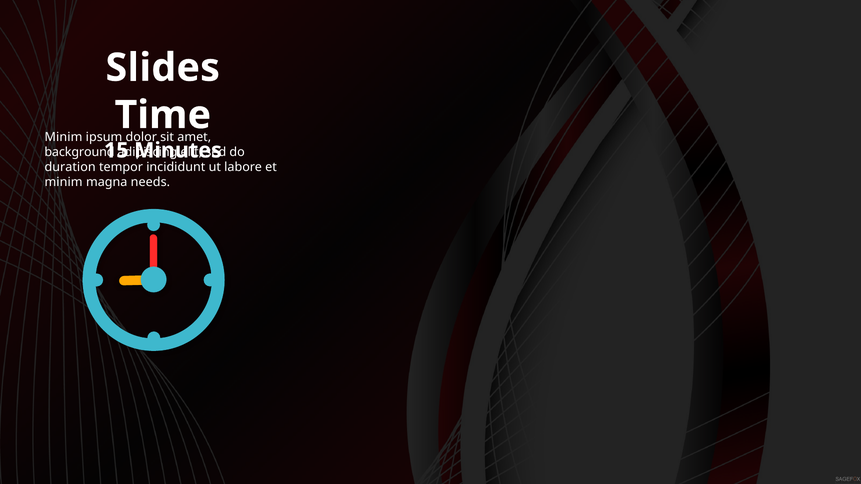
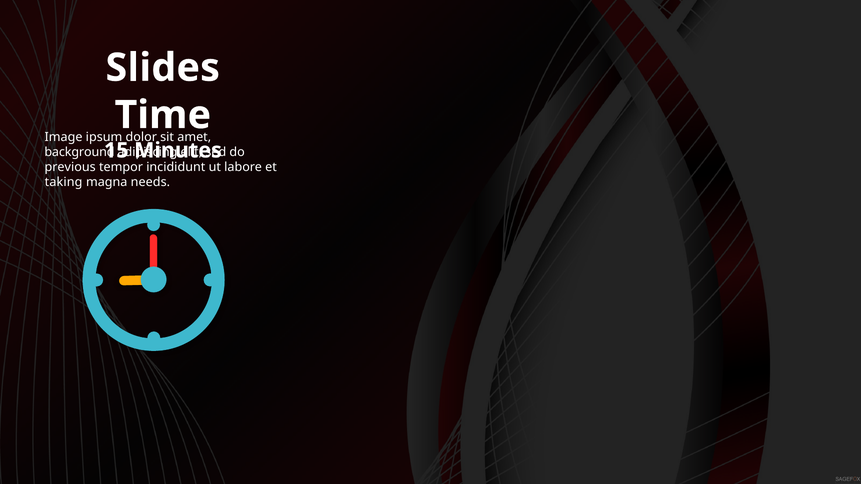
Minim at (63, 137): Minim -> Image
duration: duration -> previous
minim at (64, 182): minim -> taking
